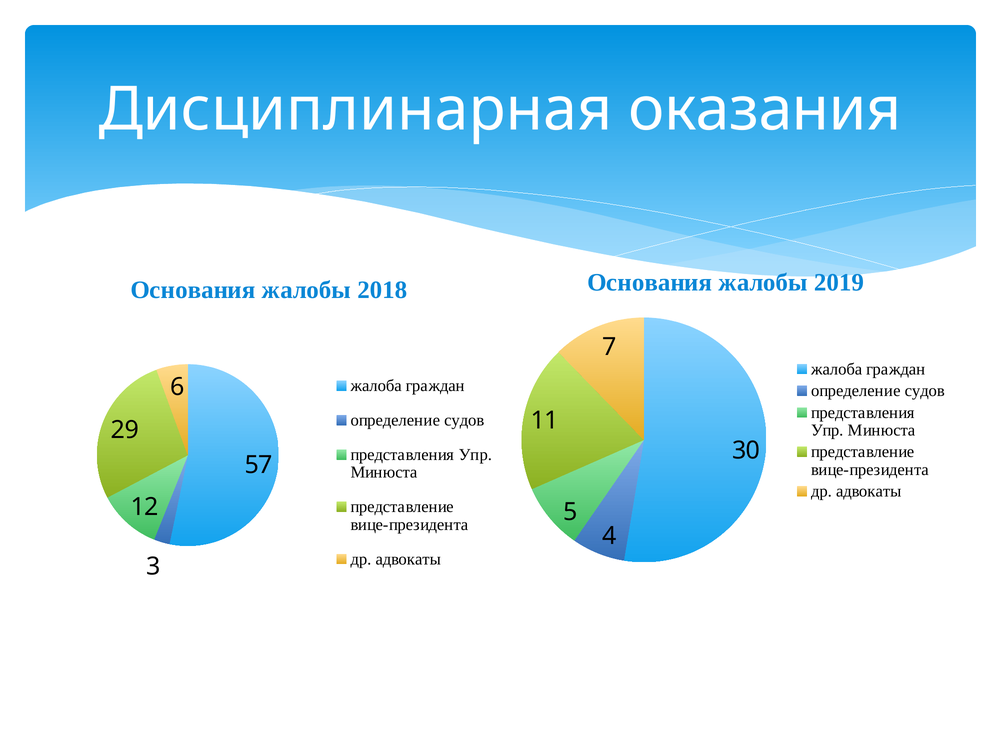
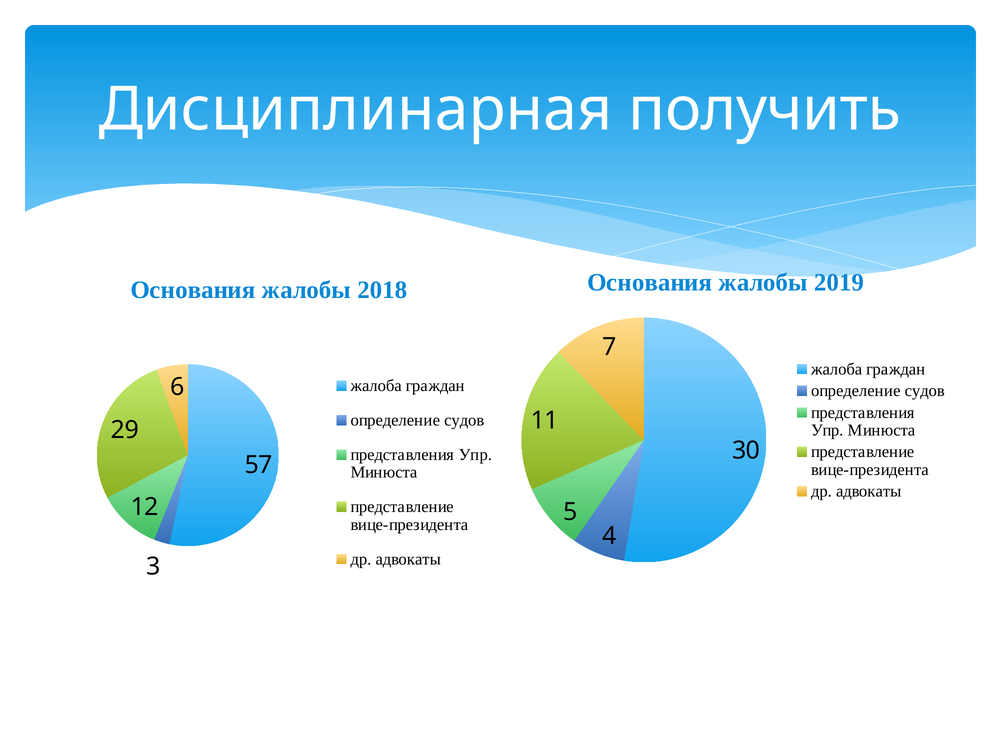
оказания: оказания -> получить
